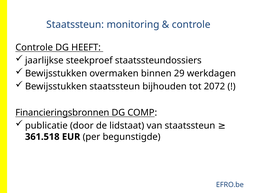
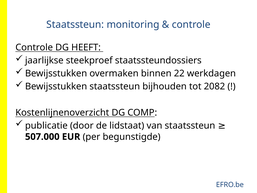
29: 29 -> 22
2072: 2072 -> 2082
Financieringsbronnen: Financieringsbronnen -> Kostenlijnenoverzicht
361.518: 361.518 -> 507.000
